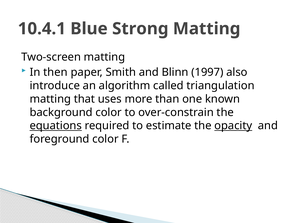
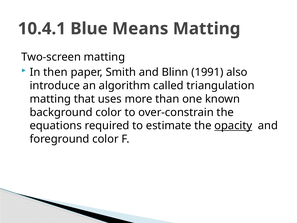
Strong: Strong -> Means
1997: 1997 -> 1991
equations underline: present -> none
